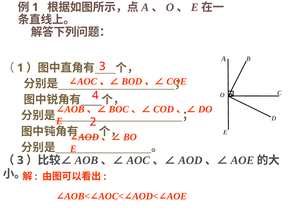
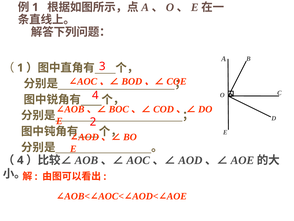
3 at (20, 160): 3 -> 4
